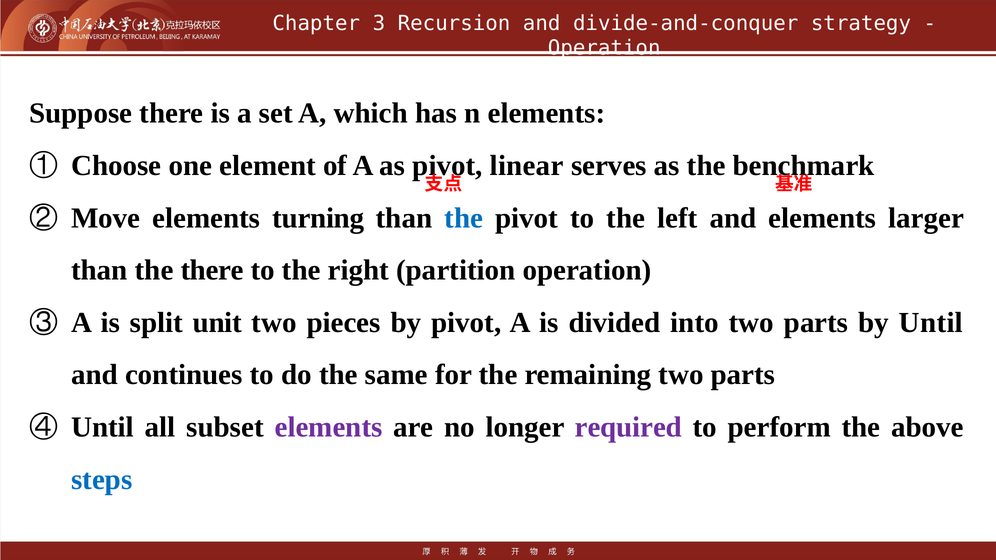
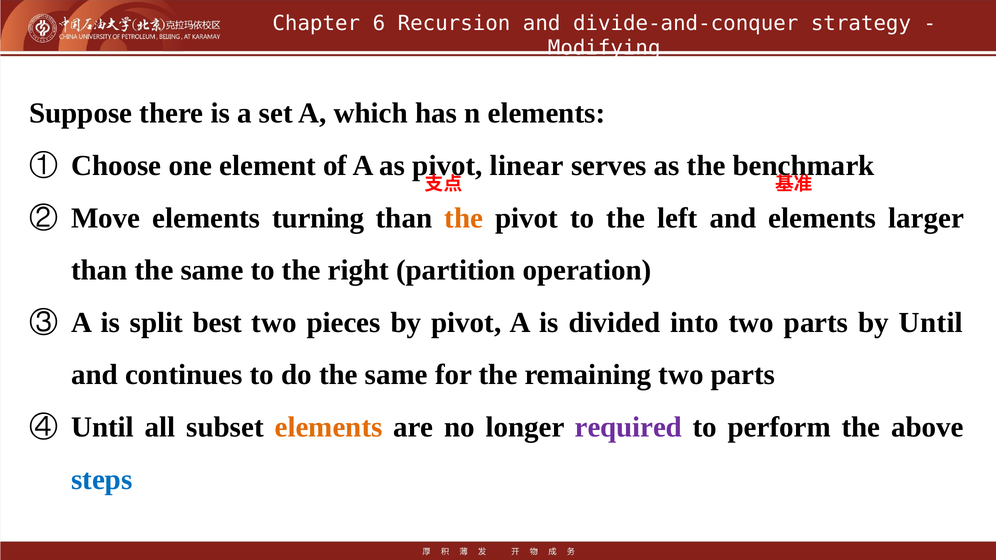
3: 3 -> 6
Operation at (604, 48): Operation -> Modifying
the at (464, 218) colour: blue -> orange
than the there: there -> same
unit: unit -> best
elements at (329, 427) colour: purple -> orange
